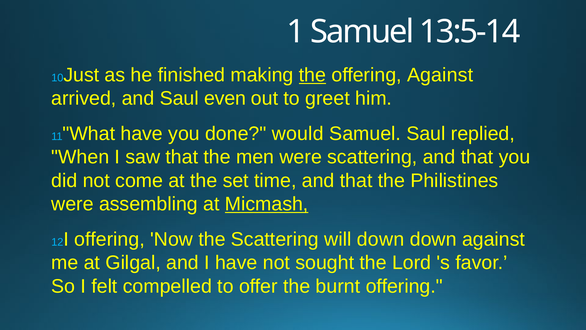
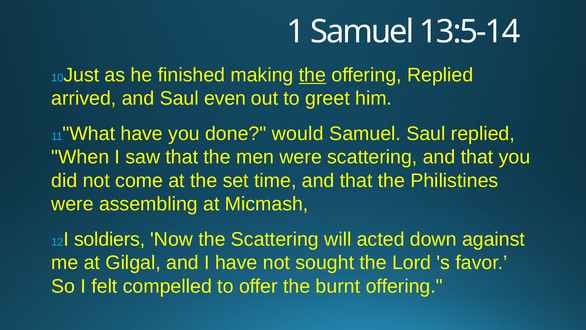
offering Against: Against -> Replied
Micmash underline: present -> none
I offering: offering -> soldiers
will down: down -> acted
